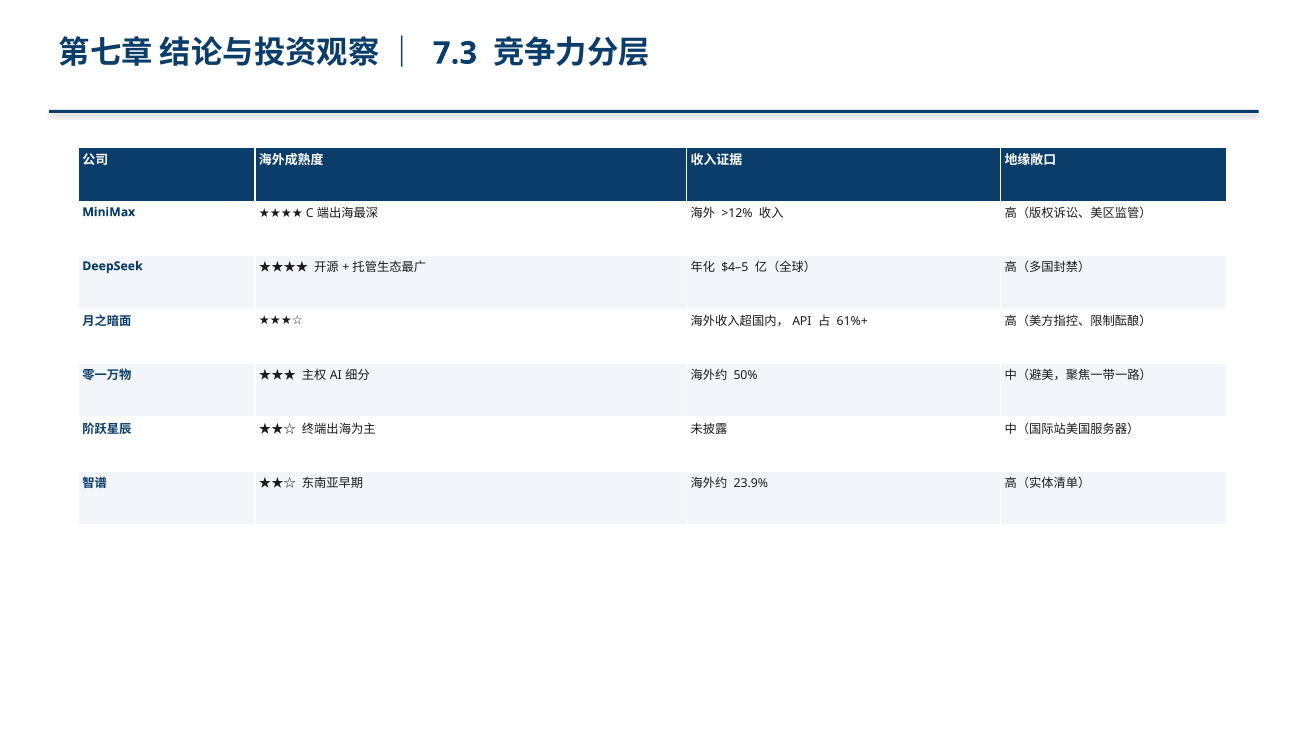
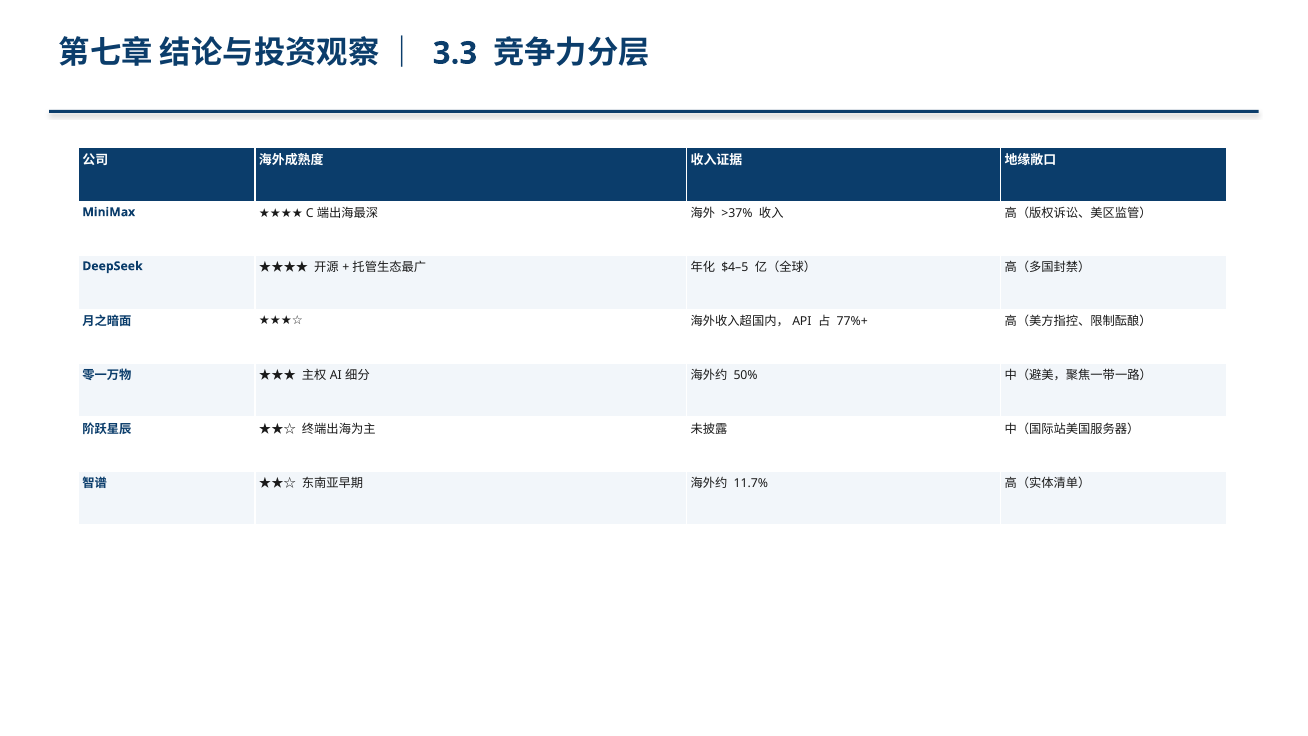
7.3: 7.3 -> 3.3
>12%: >12% -> >37%
61%+: 61%+ -> 77%+
23.9%: 23.9% -> 11.7%
